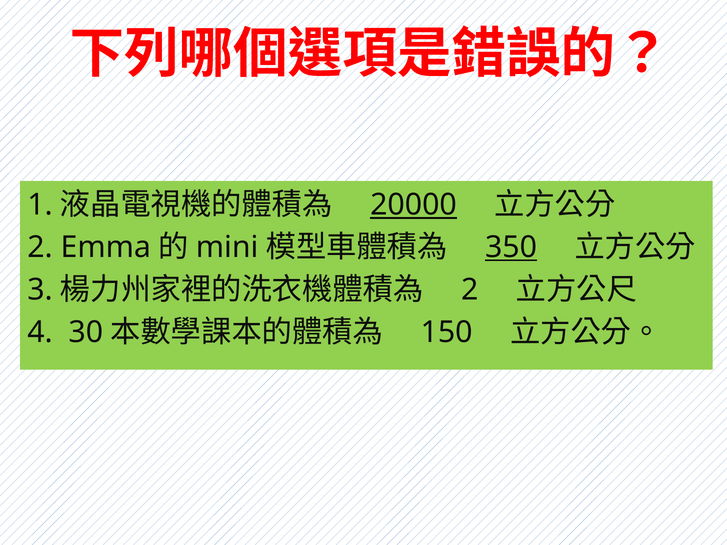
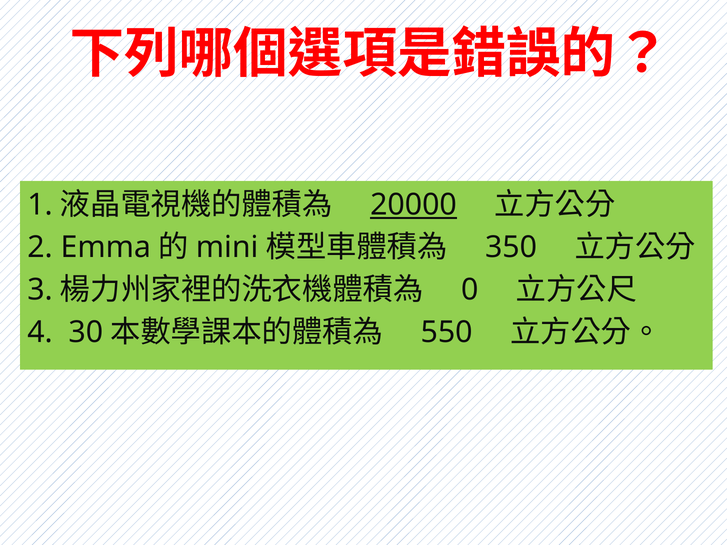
350 underline: present -> none
2 at (470, 290): 2 -> 0
150: 150 -> 550
